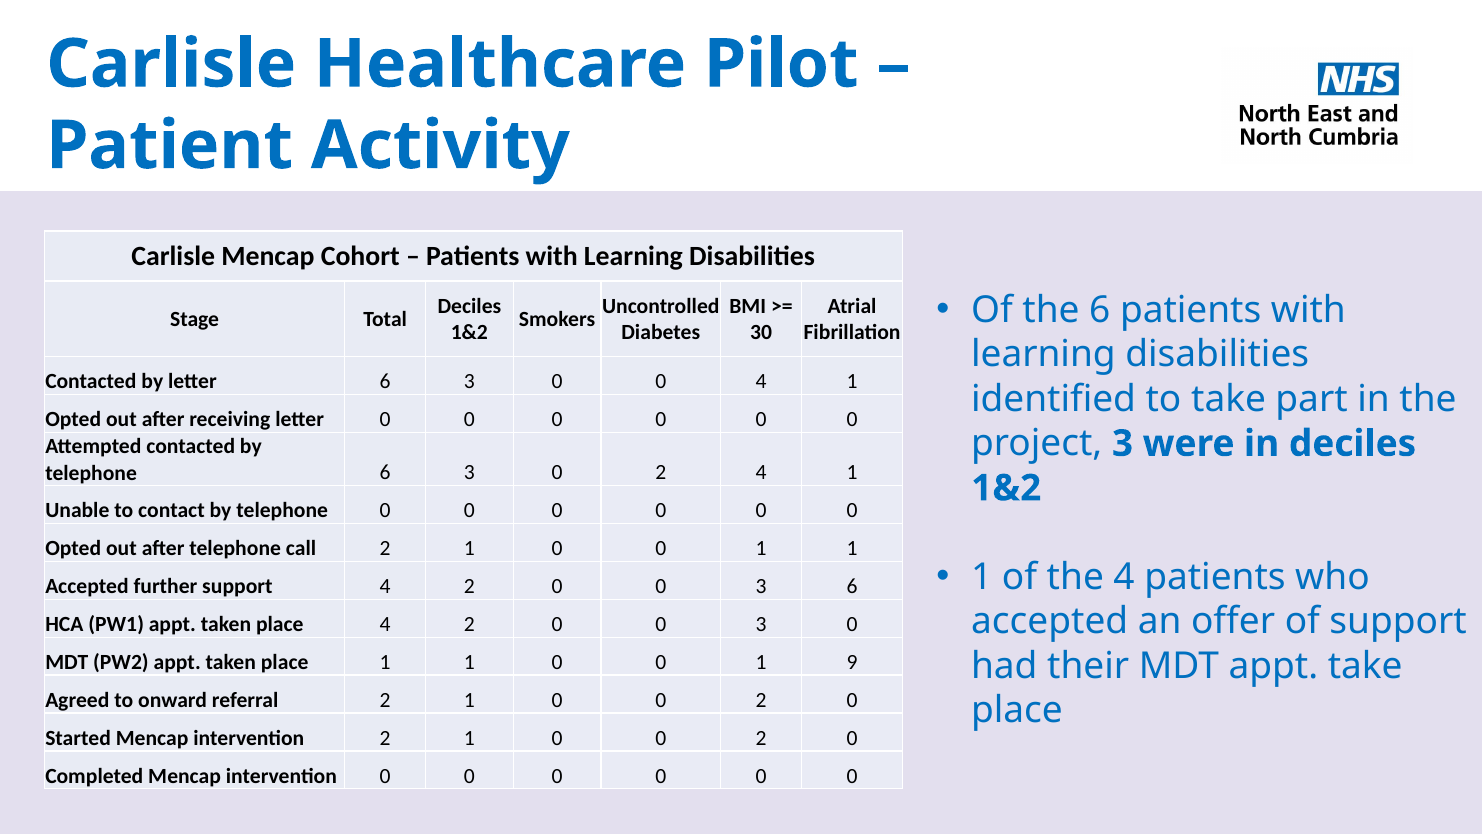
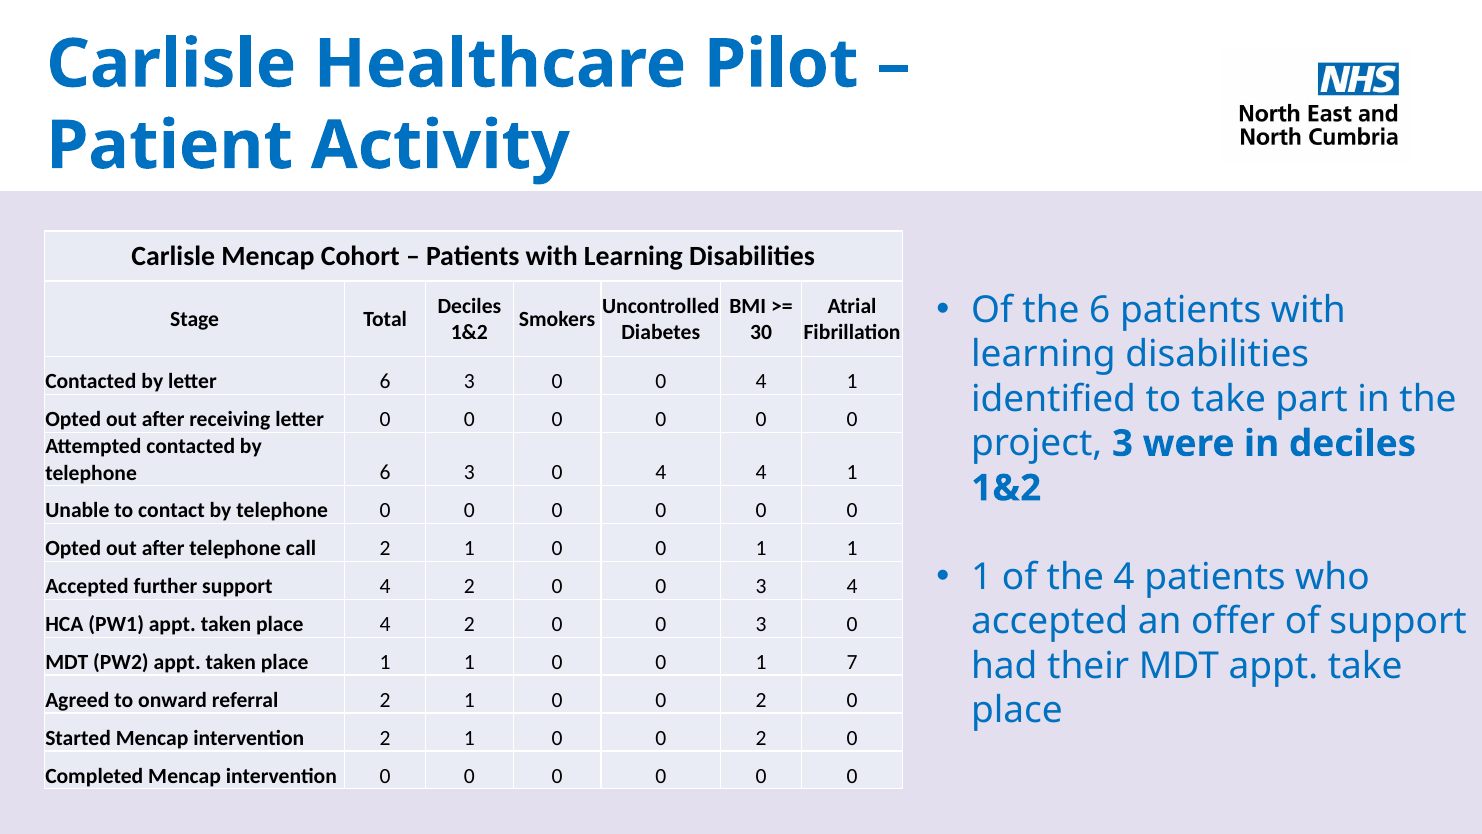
3 0 2: 2 -> 4
3 6: 6 -> 4
9: 9 -> 7
